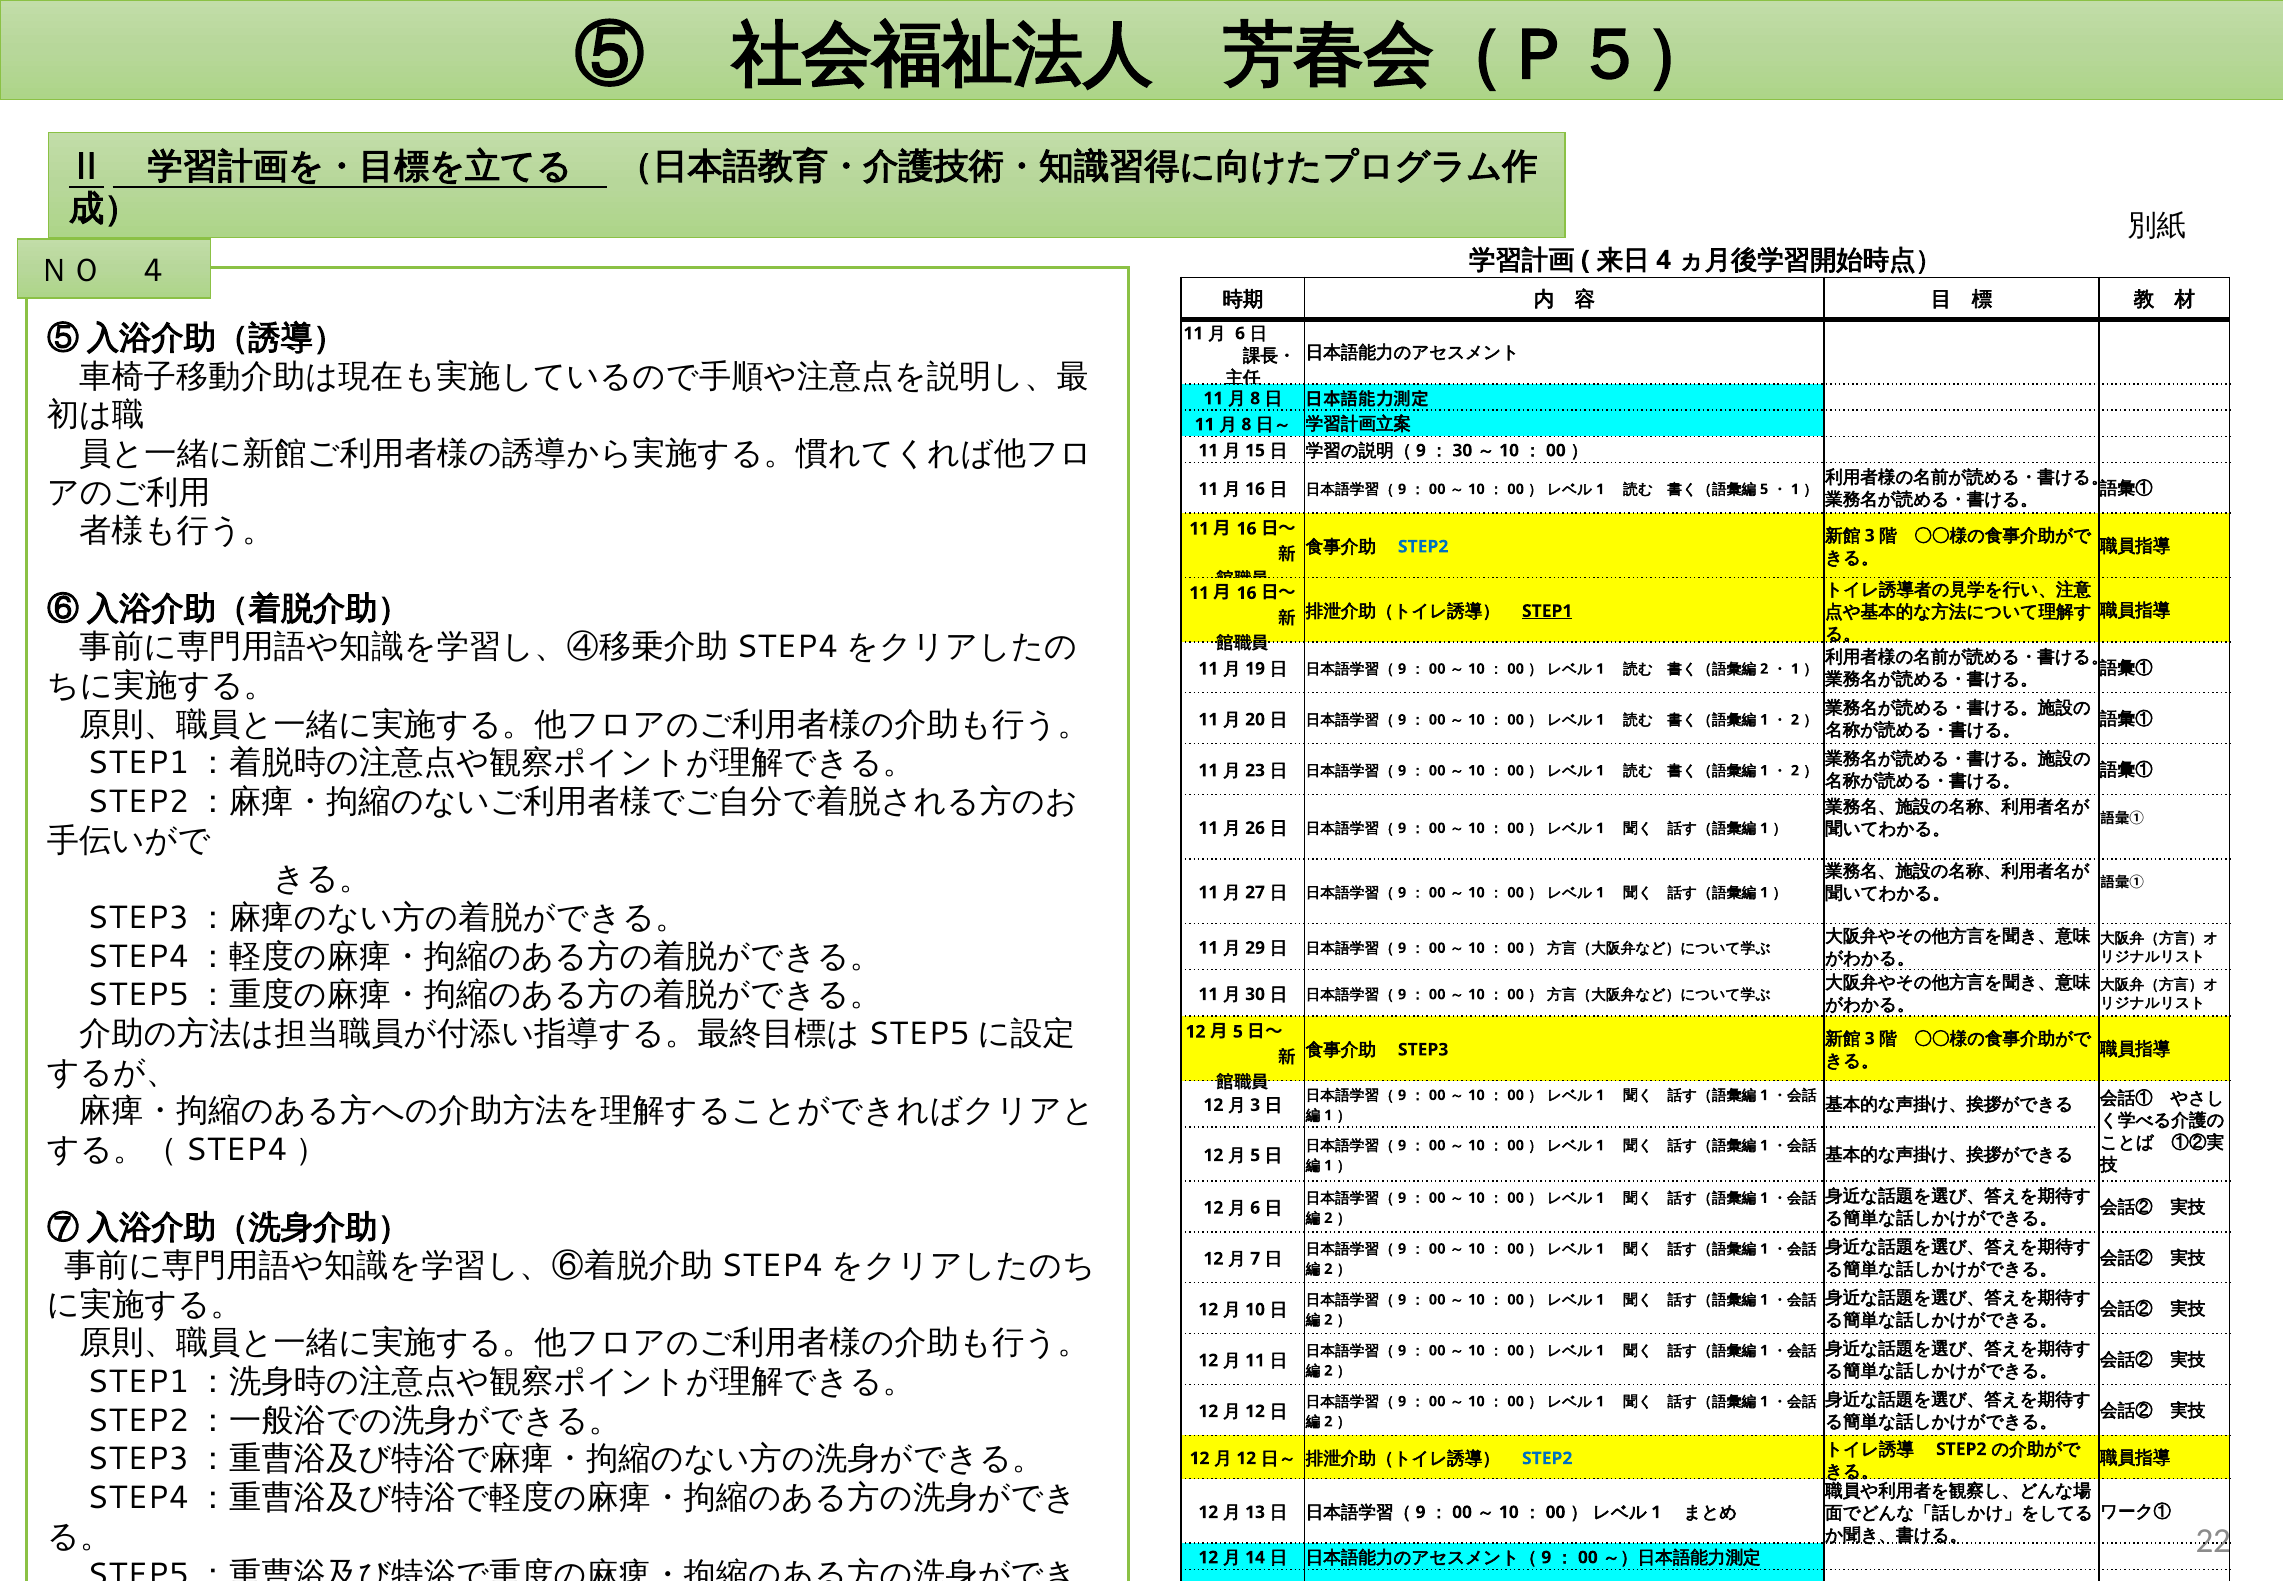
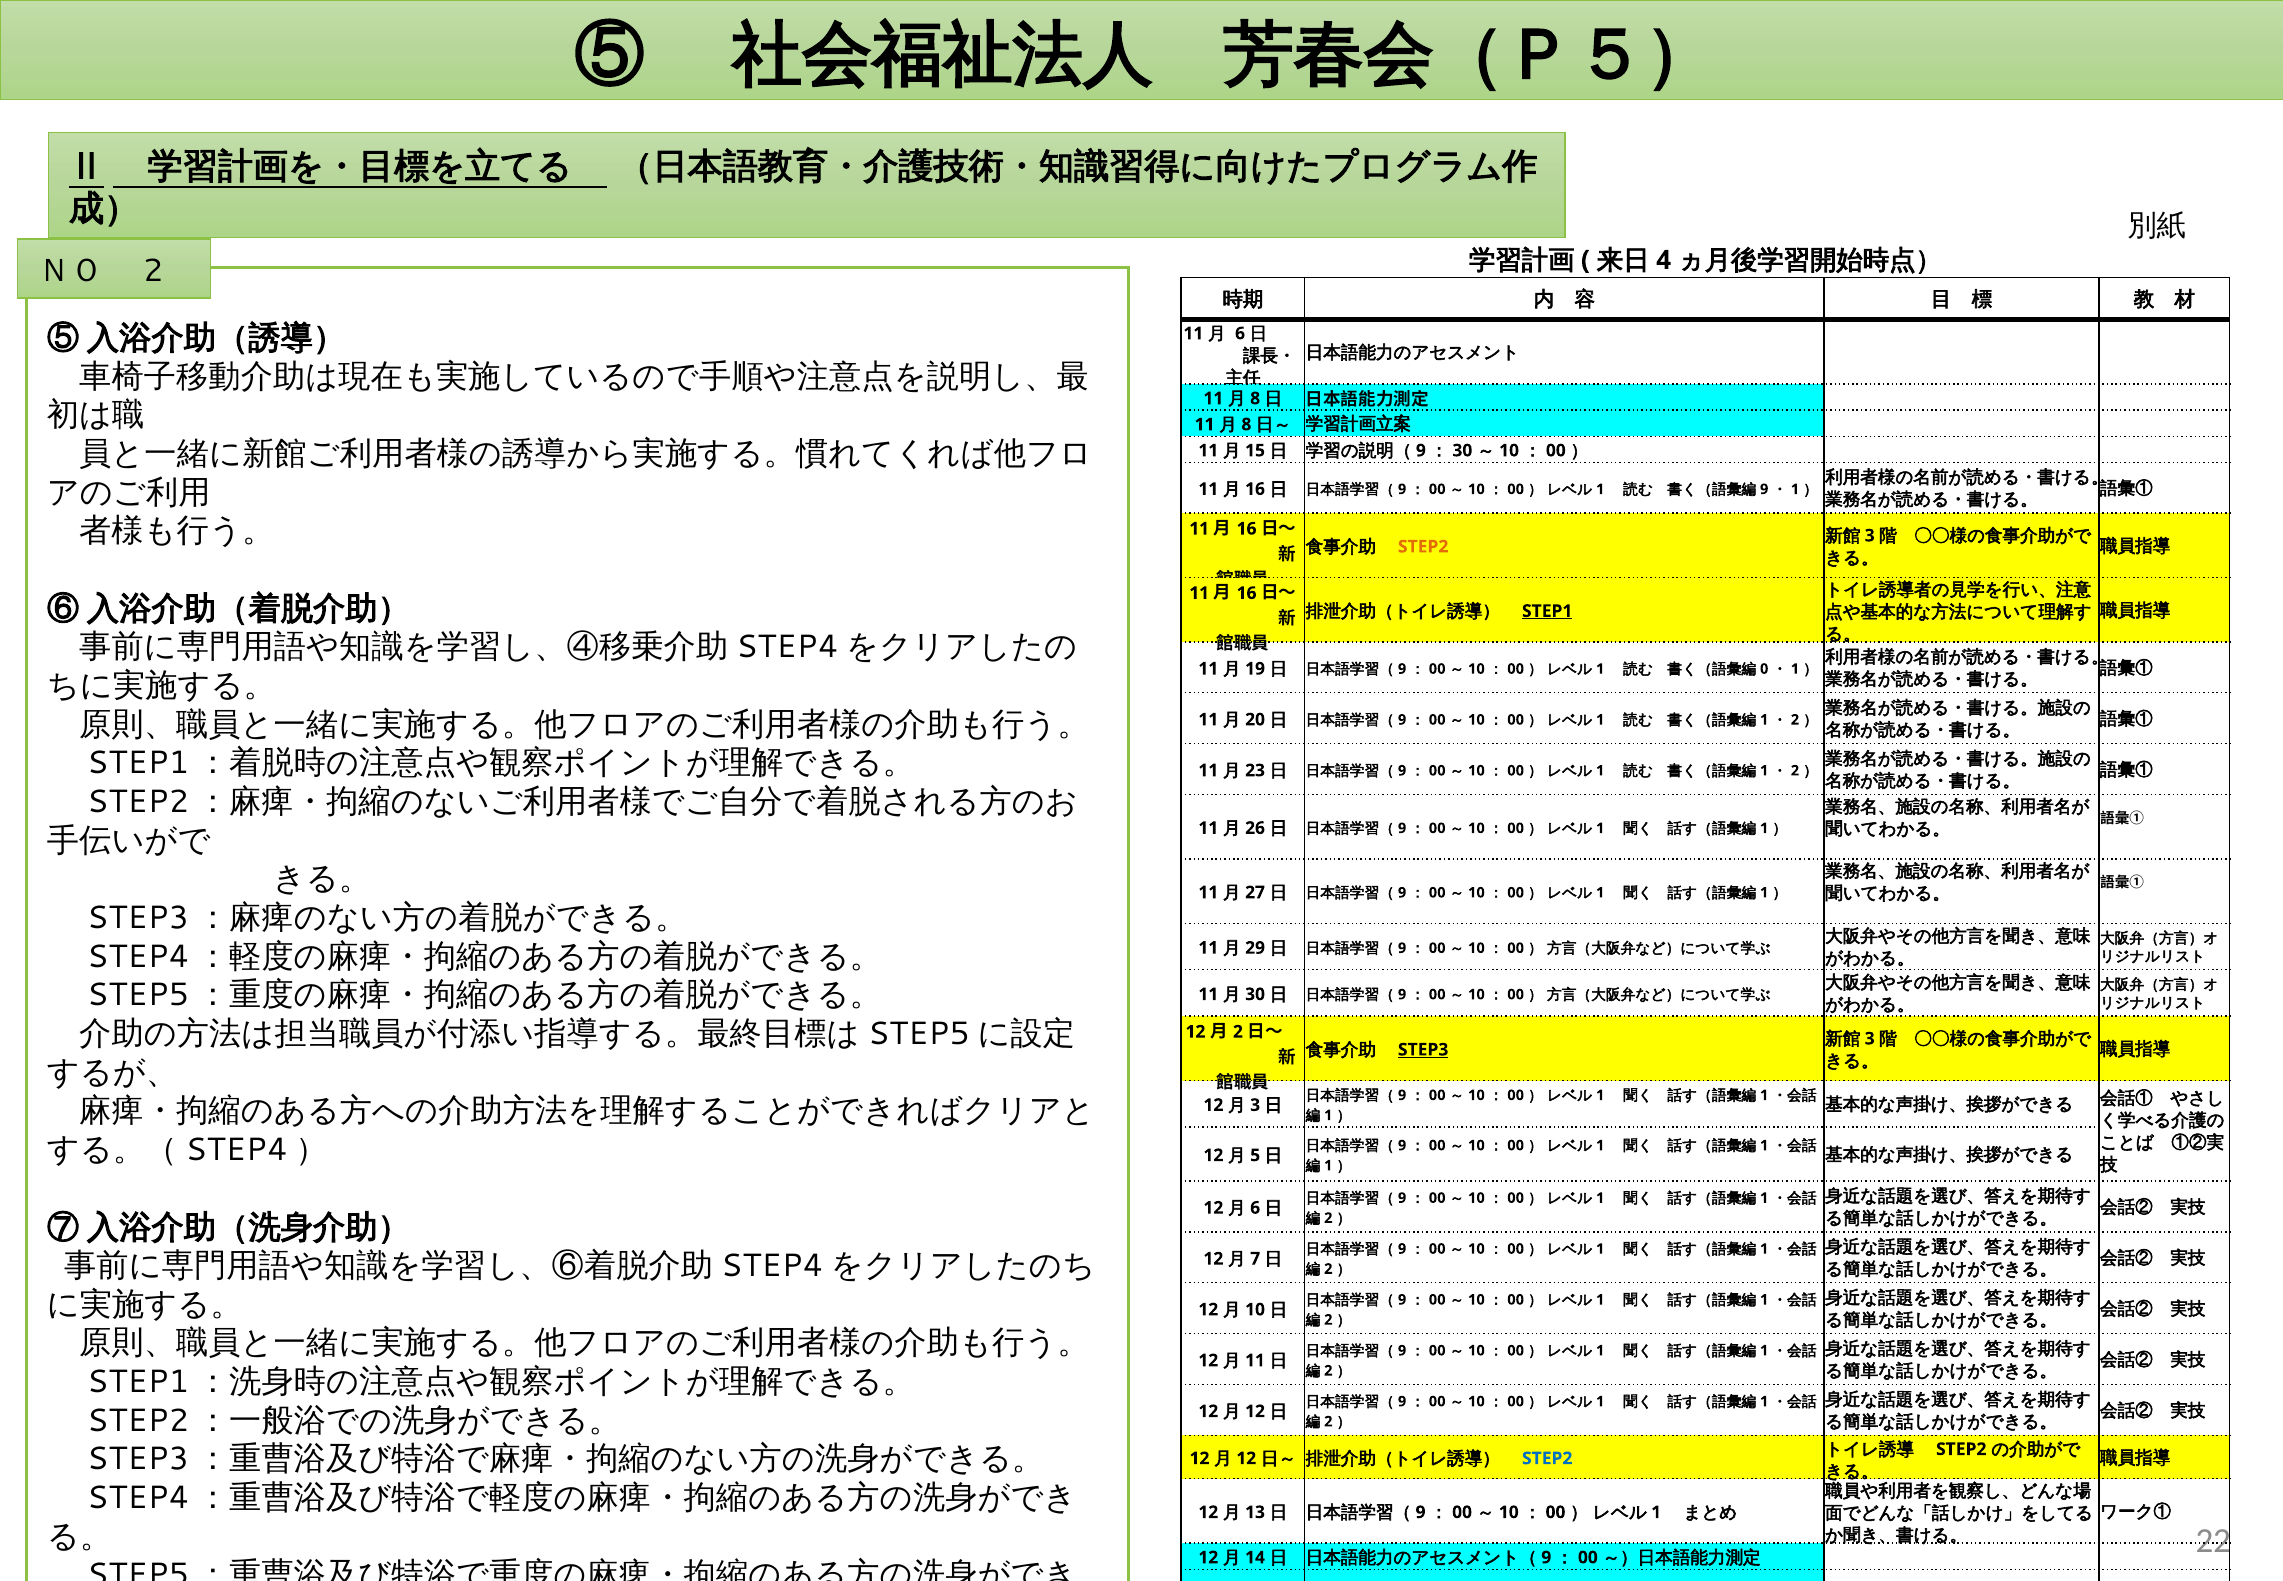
ＮＯ 4: 4 -> 2
5 at (1764, 489): 5 -> 9
STEP2 at (1423, 547) colour: blue -> orange
2 at (1764, 669): 2 -> 0
5 at (1238, 1031): 5 -> 2
STEP3 underline: none -> present
